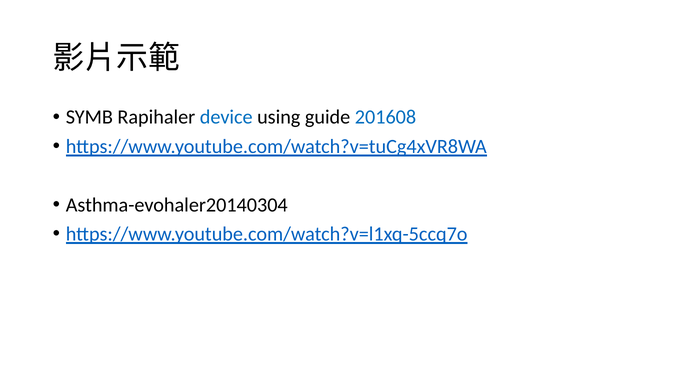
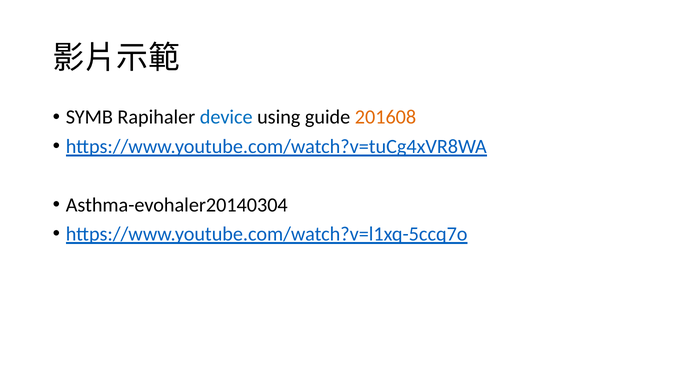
201608 colour: blue -> orange
